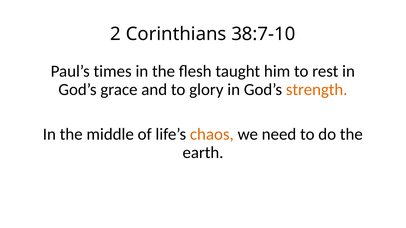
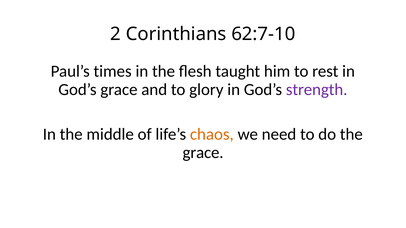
38:7-10: 38:7-10 -> 62:7-10
strength colour: orange -> purple
earth at (203, 153): earth -> grace
